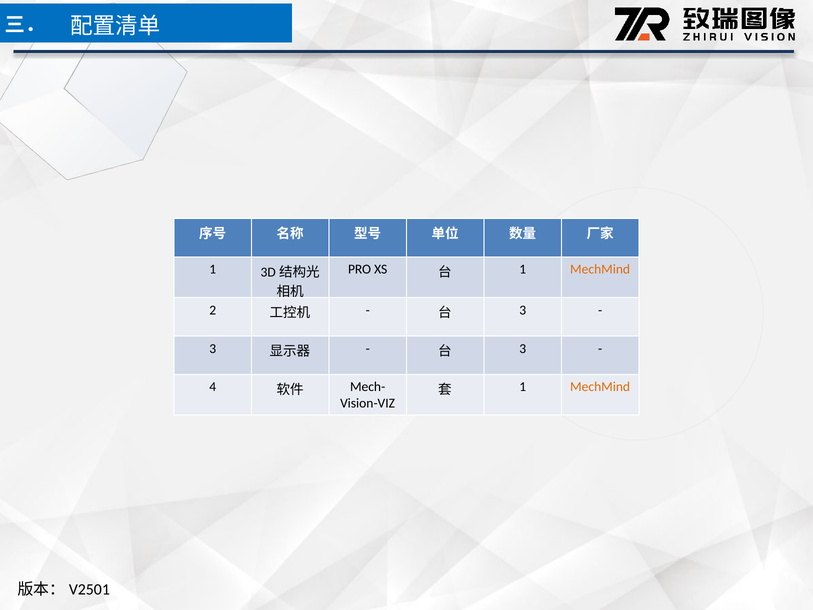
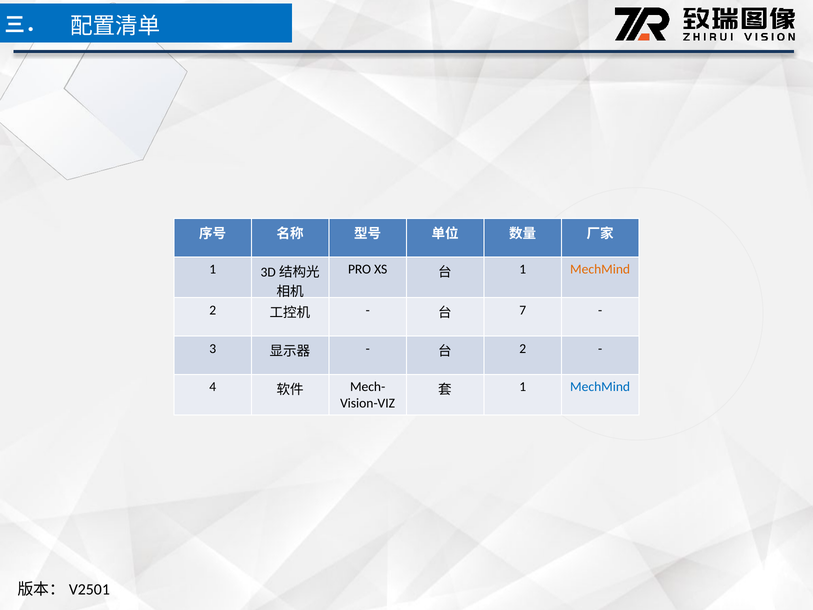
3 at (523, 310): 3 -> 7
3 at (523, 348): 3 -> 2
MechMind at (600, 387) colour: orange -> blue
